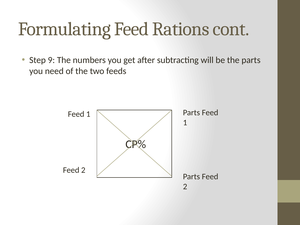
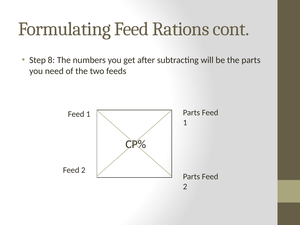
9: 9 -> 8
